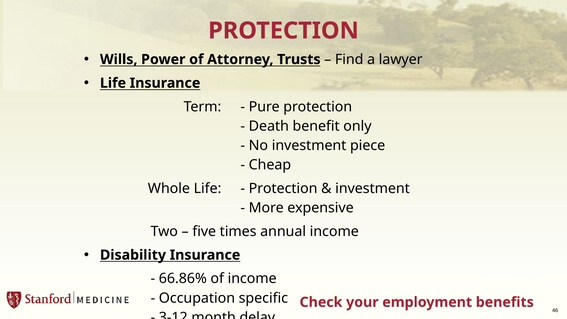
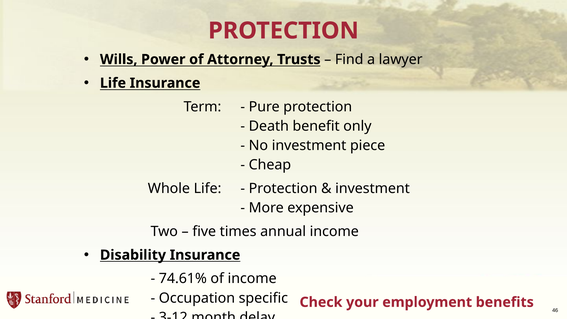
66.86%: 66.86% -> 74.61%
